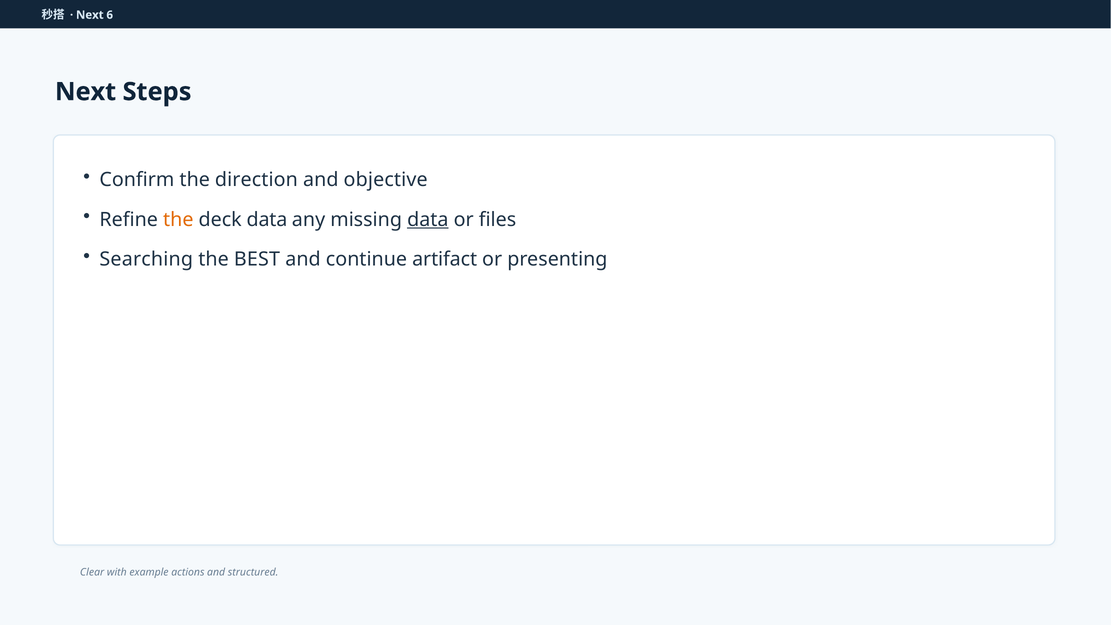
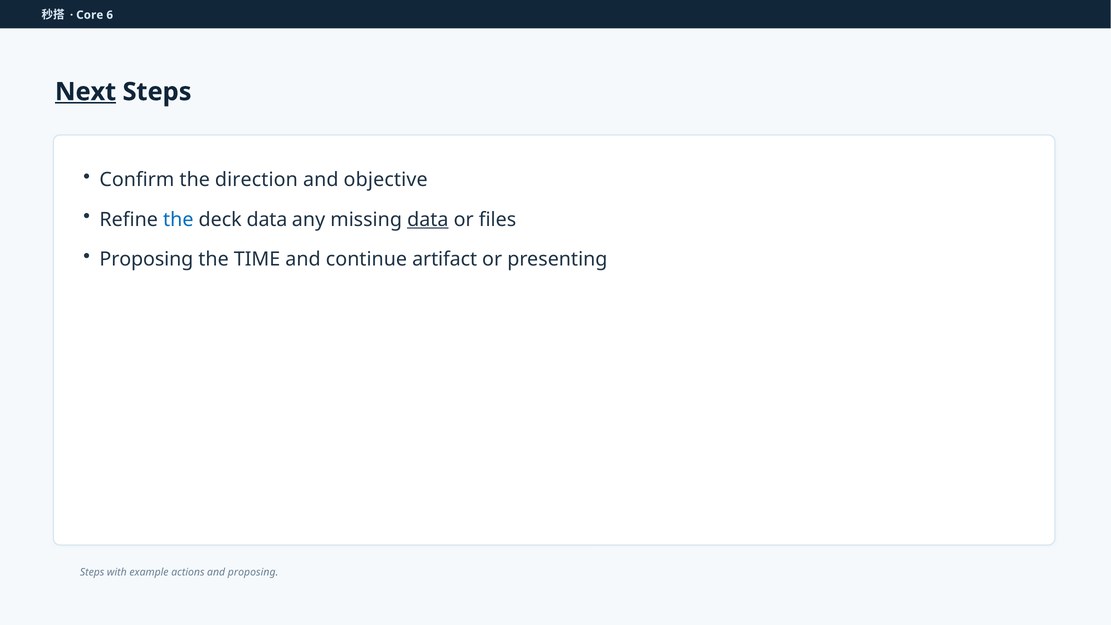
Next at (90, 15): Next -> Core
Next at (86, 92) underline: none -> present
the at (178, 220) colour: orange -> blue
Searching at (146, 259): Searching -> Proposing
BEST: BEST -> TIME
Clear at (92, 572): Clear -> Steps
and structured: structured -> proposing
